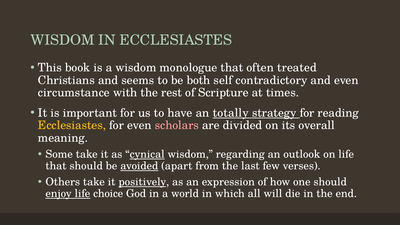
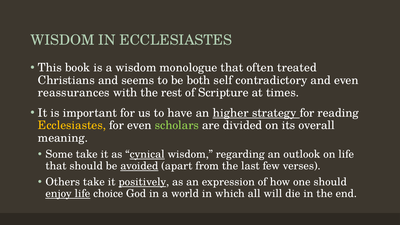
circumstance: circumstance -> reassurances
totally: totally -> higher
scholars colour: pink -> light green
